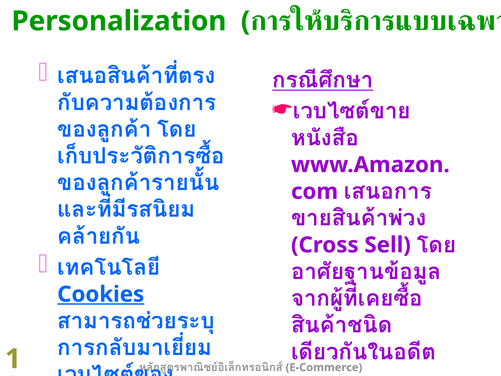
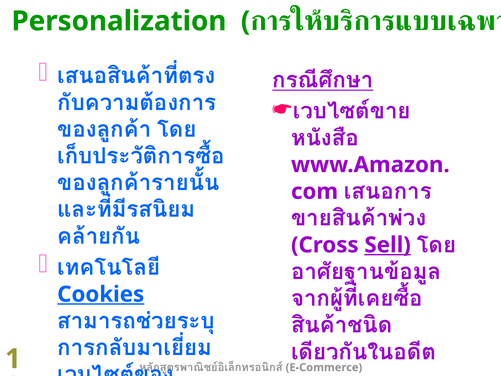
Sell underline: none -> present
